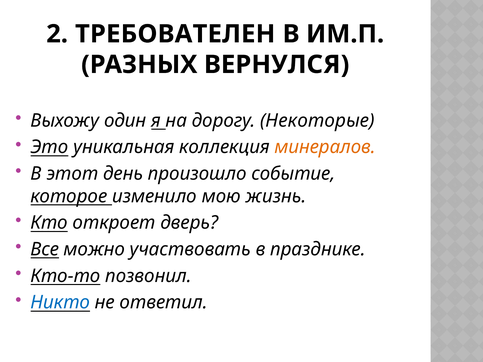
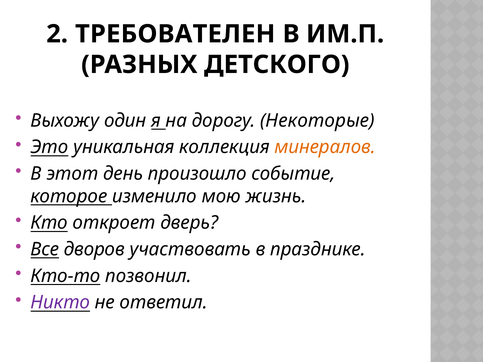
ВЕРНУЛСЯ: ВЕРНУЛСЯ -> ДЕТСКОГО
можно: можно -> дворов
Никто colour: blue -> purple
